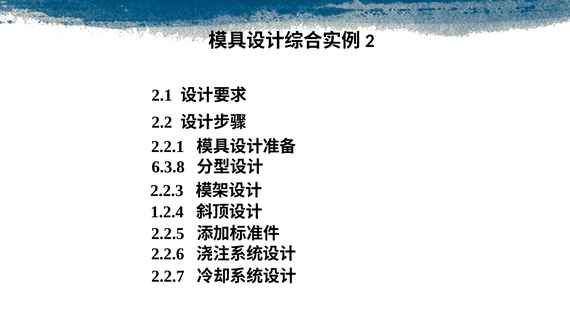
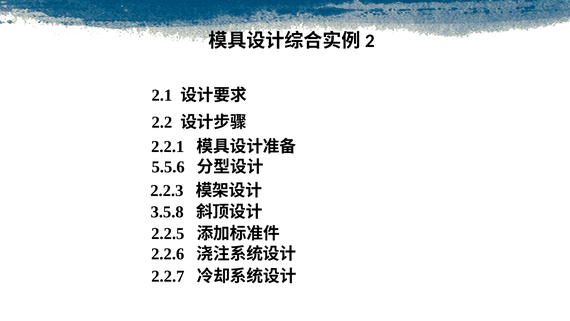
6.3.8: 6.3.8 -> 5.5.6
1.2.4: 1.2.4 -> 3.5.8
